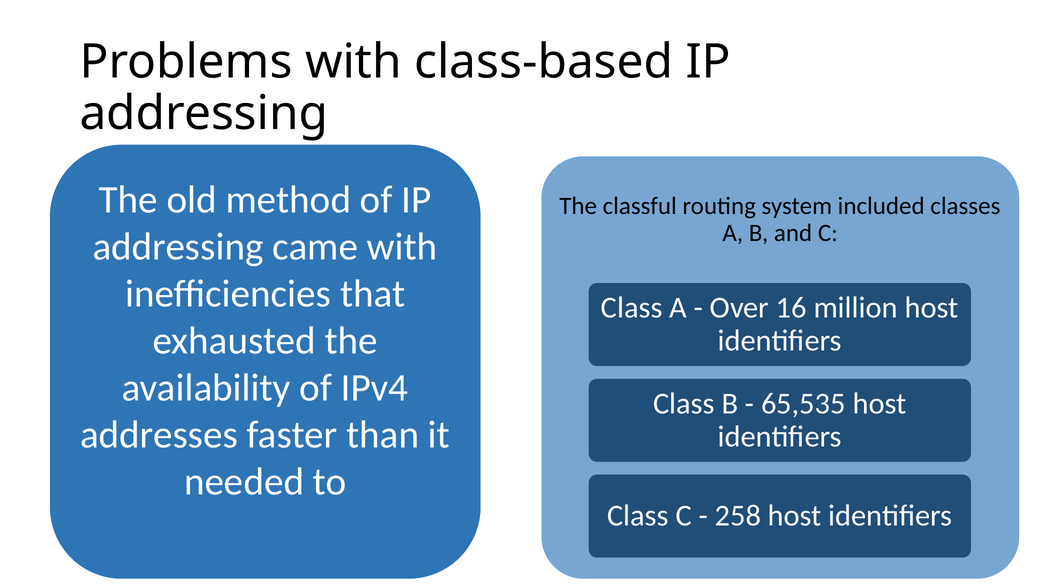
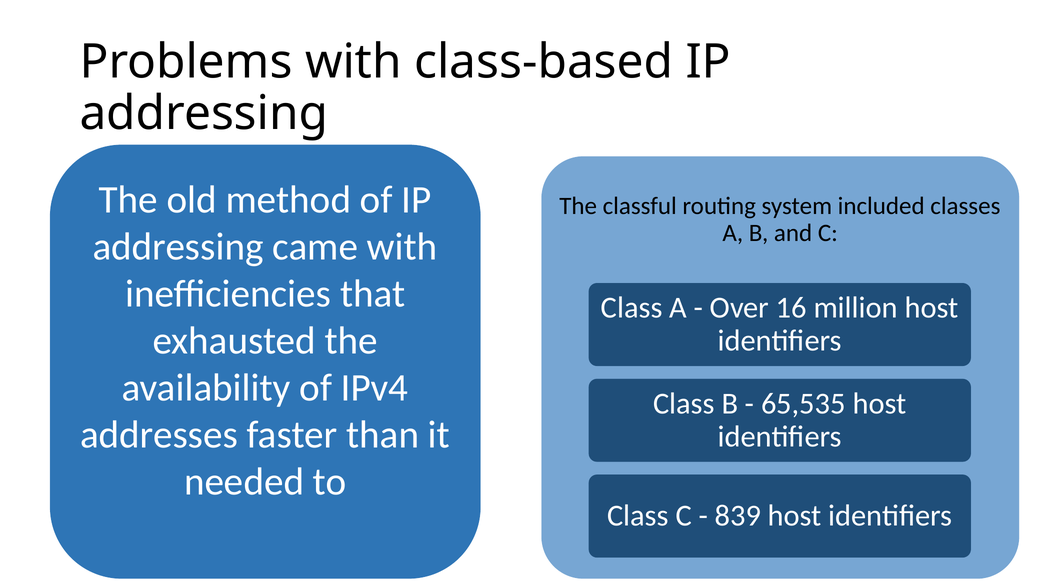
258: 258 -> 839
